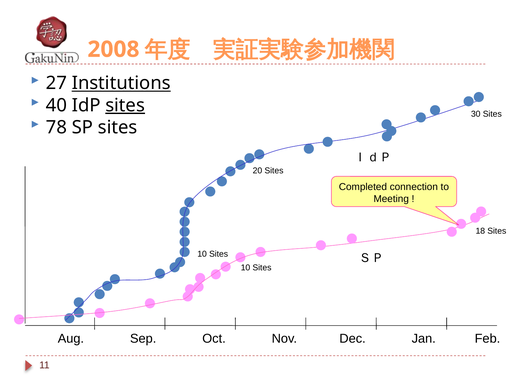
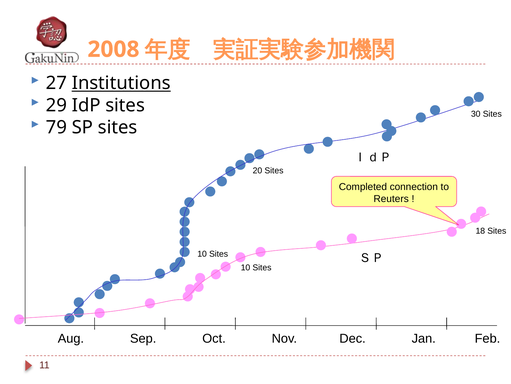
40: 40 -> 29
sites at (125, 105) underline: present -> none
78: 78 -> 79
Meeting: Meeting -> Reuters
